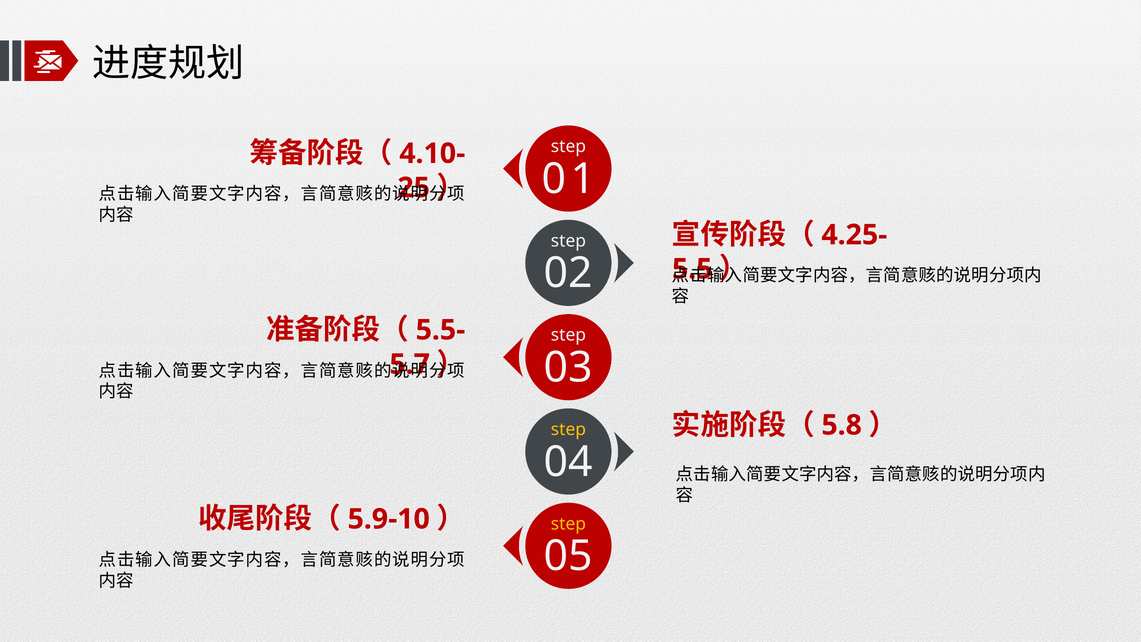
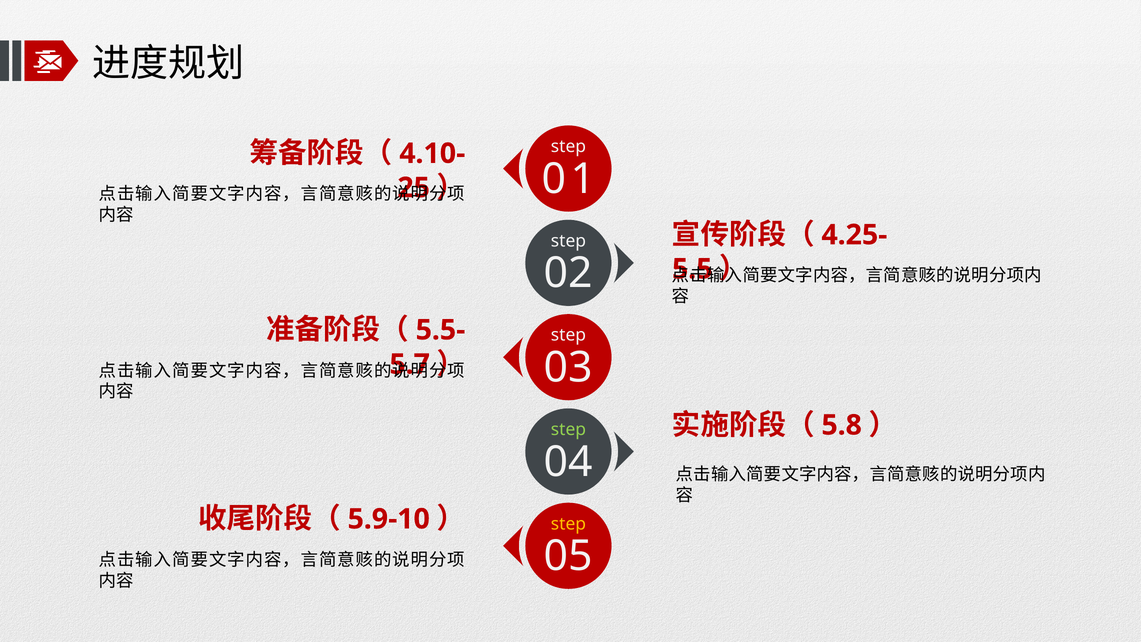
step at (568, 429) colour: yellow -> light green
